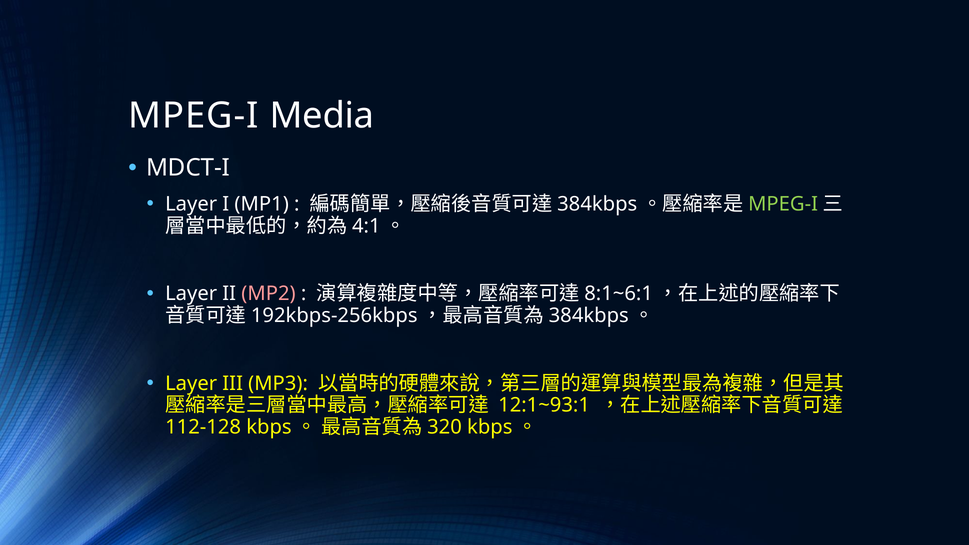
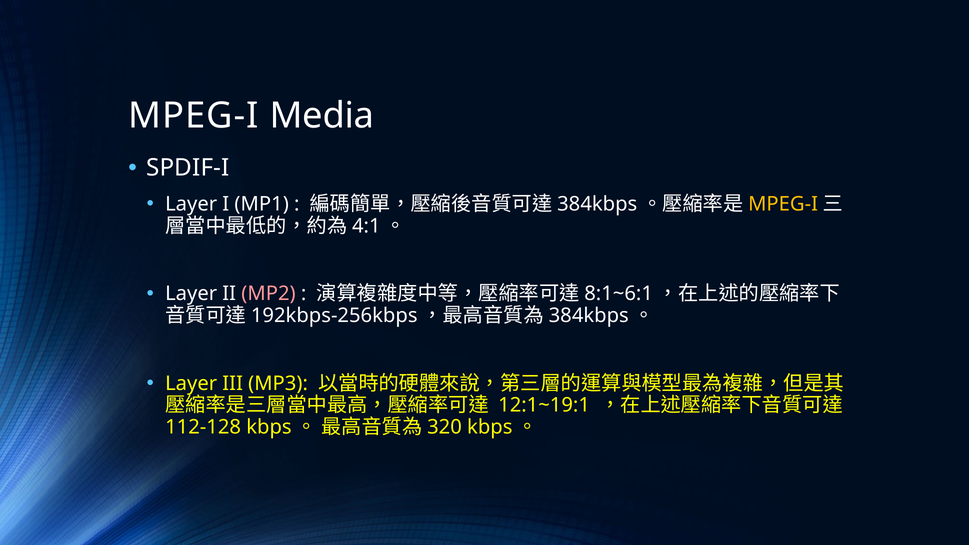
MDCT-I: MDCT-I -> SPDIF-I
MPEG-I at (783, 204) colour: light green -> yellow
12:1~93:1: 12:1~93:1 -> 12:1~19:1
